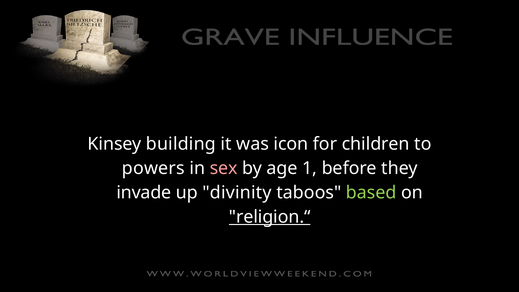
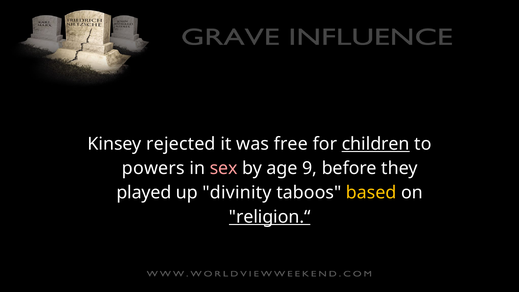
building: building -> rejected
icon: icon -> free
children underline: none -> present
1: 1 -> 9
invade: invade -> played
based colour: light green -> yellow
